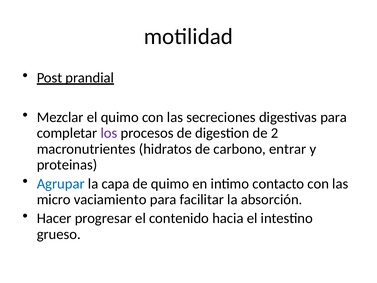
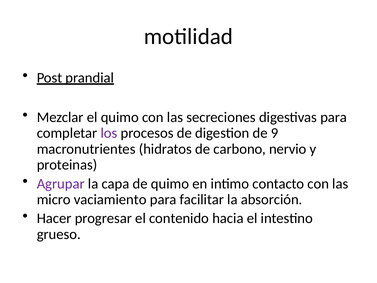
2: 2 -> 9
entrar: entrar -> nervio
Agrupar colour: blue -> purple
